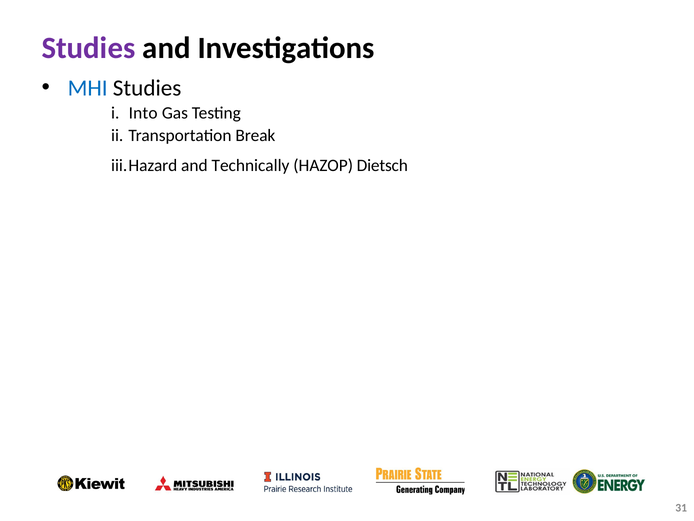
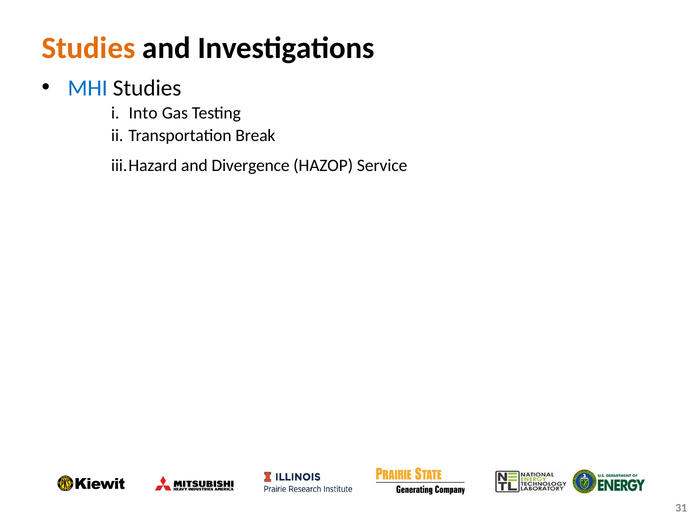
Studies at (89, 48) colour: purple -> orange
Technically: Technically -> Divergence
Dietsch: Dietsch -> Service
